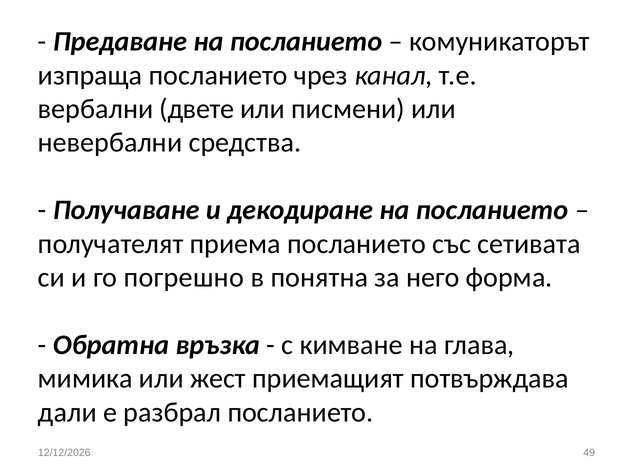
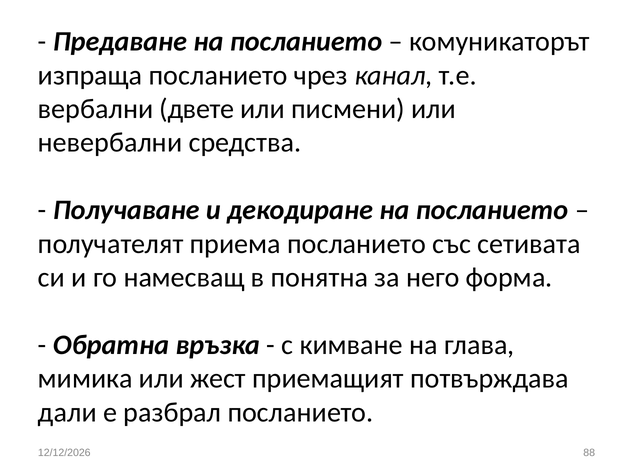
погрешно: погрешно -> намесващ
49: 49 -> 88
